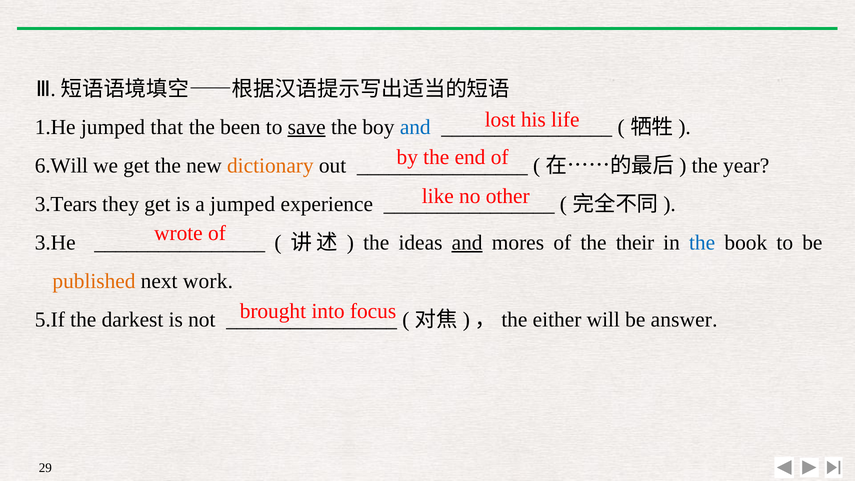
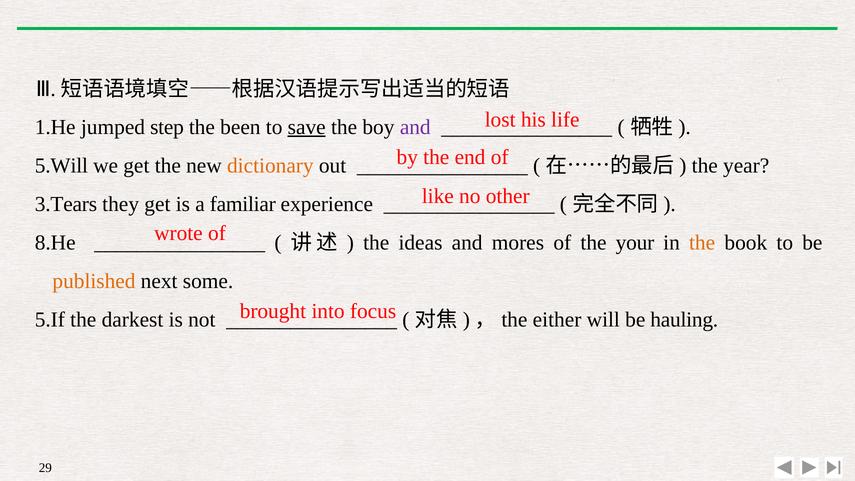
that: that -> step
and at (415, 127) colour: blue -> purple
6.Will: 6.Will -> 5.Will
a jumped: jumped -> familiar
3.He: 3.He -> 8.He
and at (467, 242) underline: present -> none
their: their -> your
the at (702, 242) colour: blue -> orange
work: work -> some
answer: answer -> hauling
